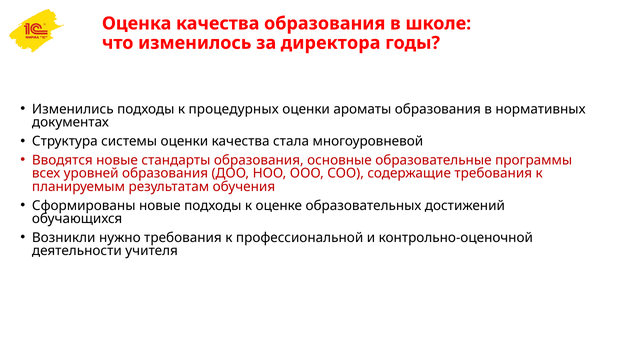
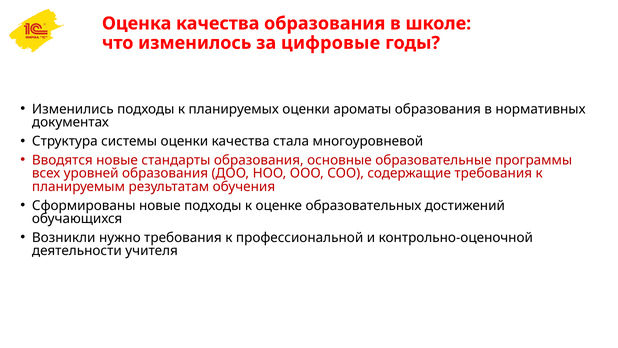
директора: директора -> цифровые
процедурных: процедурных -> планируемых
